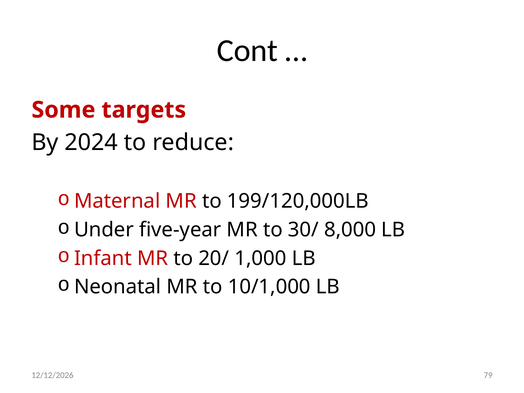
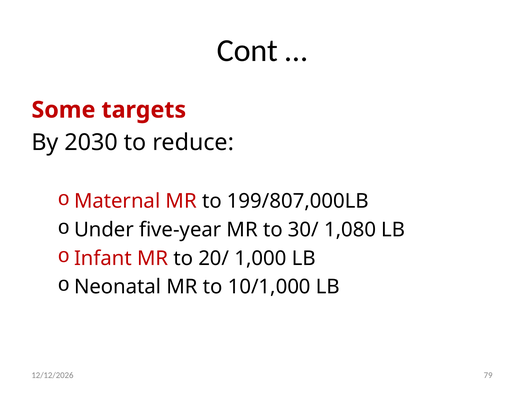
2024: 2024 -> 2030
199/120,000LB: 199/120,000LB -> 199/807,000LB
8,000: 8,000 -> 1,080
